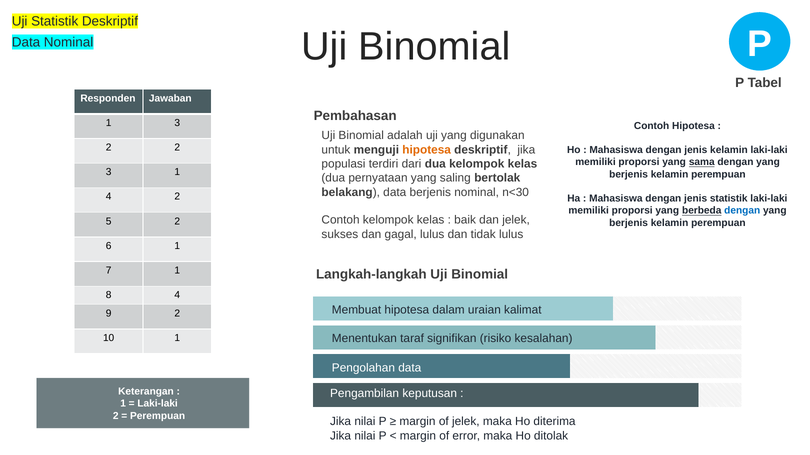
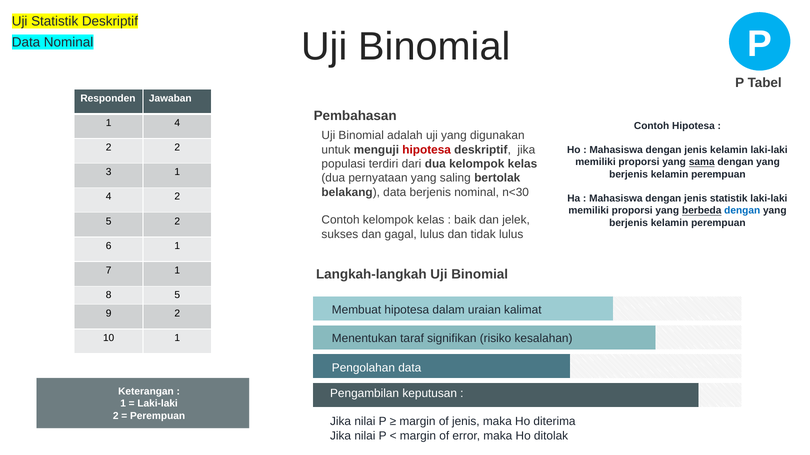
3 at (177, 123): 3 -> 4
hipotesa at (427, 150) colour: orange -> red
8 4: 4 -> 5
of jelek: jelek -> jenis
